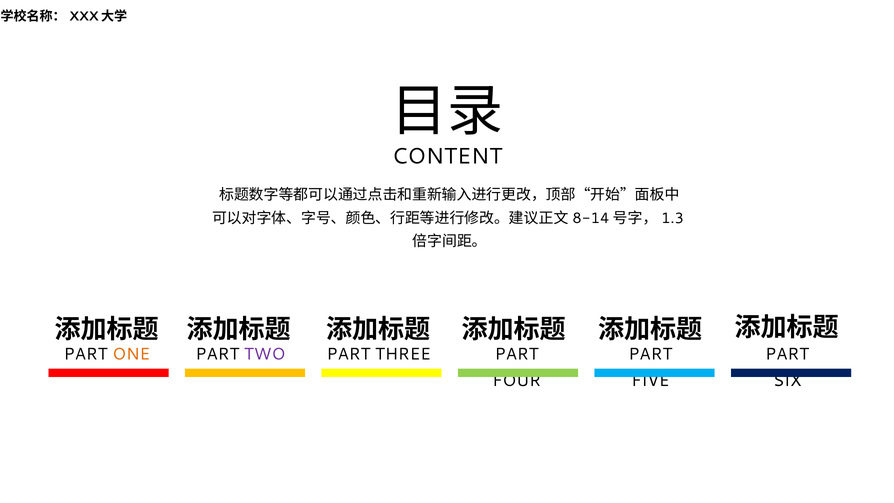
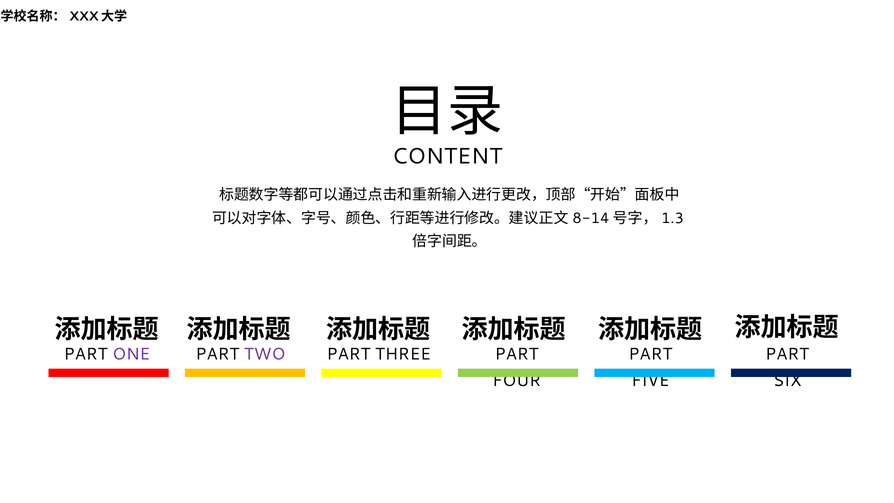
ONE colour: orange -> purple
